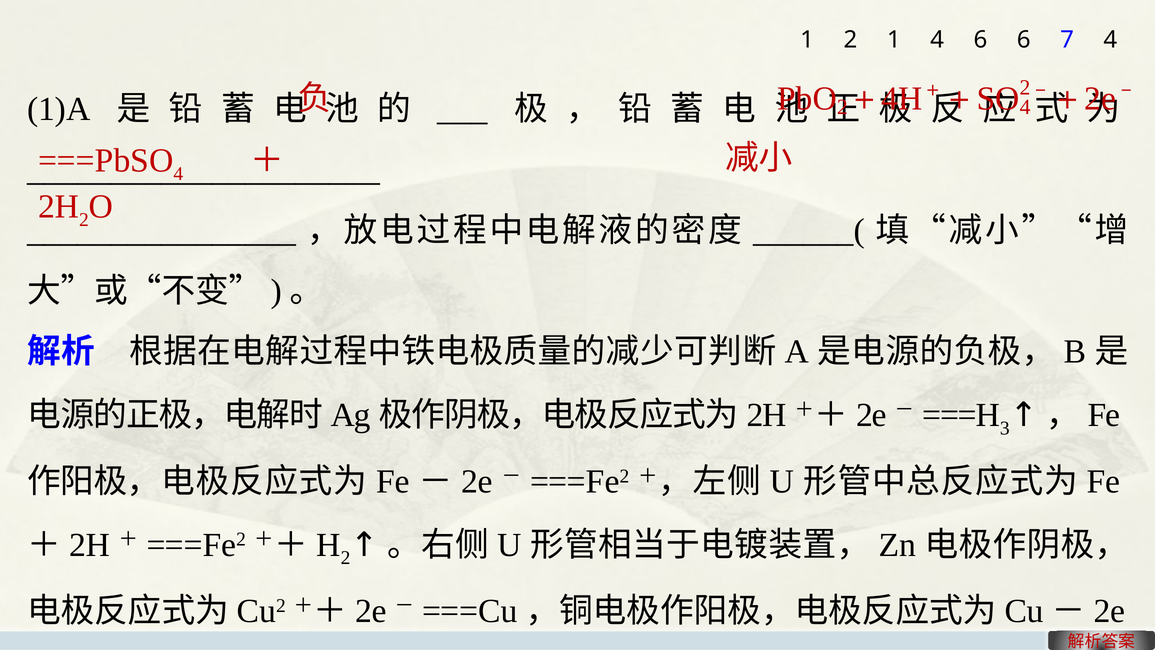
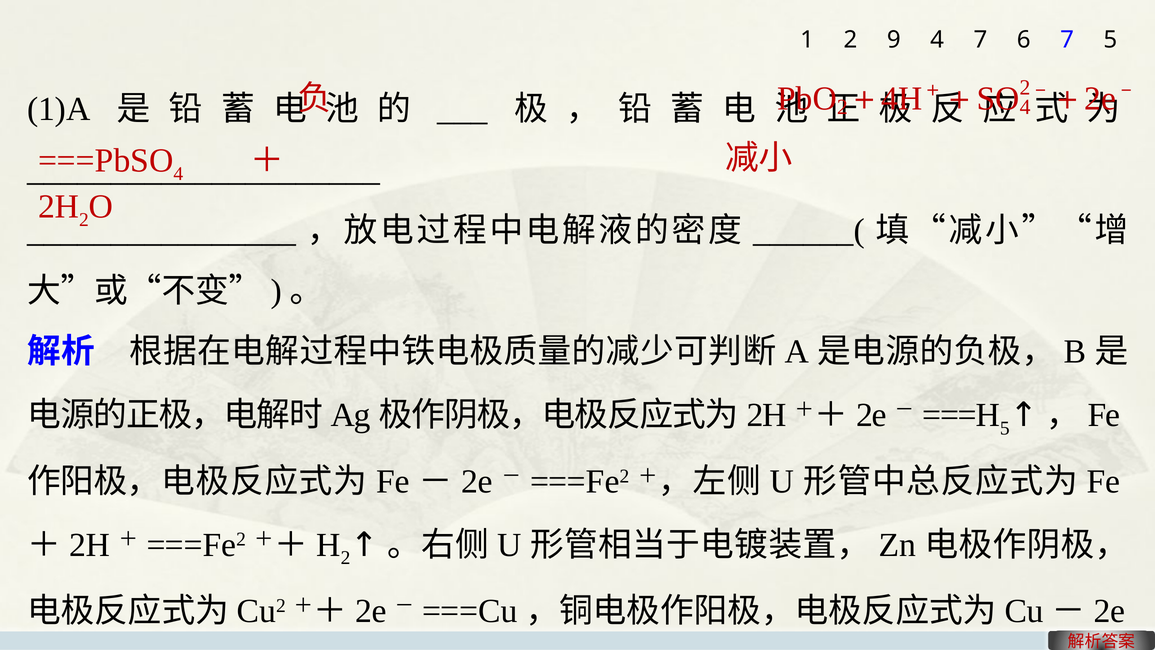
2 1: 1 -> 9
4 6: 6 -> 7
7 4: 4 -> 5
3 at (1005, 428): 3 -> 5
